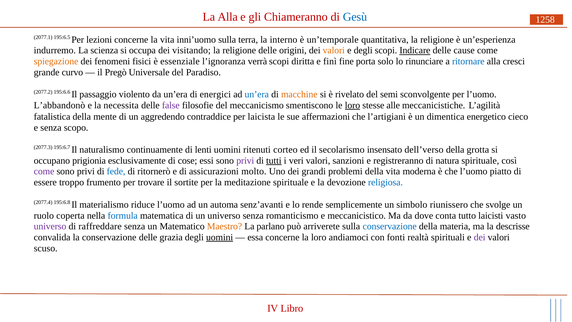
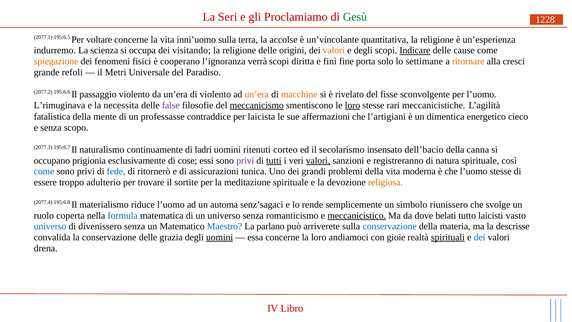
La Alla: Alla -> Seri
Chiameranno: Chiameranno -> Proclamiamo
Gesù colour: blue -> green
1258: 1258 -> 1228
lezioni: lezioni -> voltare
interno: interno -> accolse
un’temporale: un’temporale -> un’vincolante
essenziale: essenziale -> cooperano
rinunciare: rinunciare -> settimane
ritornare colour: blue -> orange
curvo: curvo -> refoli
Pregò: Pregò -> Metri
di energici: energici -> violento
un’era at (257, 94) colour: blue -> orange
semi: semi -> fisse
L’abbandonò: L’abbandonò -> L’rimuginava
meccanicismo underline: none -> present
alle: alle -> rari
aggredendo: aggredendo -> professasse
lenti: lenti -> ladri
dell’verso: dell’verso -> dell’bacio
grotta: grotta -> canna
valori at (318, 161) underline: none -> present
come at (44, 172) colour: purple -> blue
molto: molto -> tunica
l’uomo piatto: piatto -> stesse
frumento: frumento -> adulterio
religiosa colour: blue -> orange
senz’avanti: senz’avanti -> senz’sagaci
meccanicistico underline: none -> present
conta: conta -> belati
universo at (50, 227) colour: purple -> blue
raffreddare: raffreddare -> divenissero
Maestro colour: orange -> blue
fonti: fonti -> gioie
spirituali underline: none -> present
dei at (480, 237) colour: purple -> blue
scuso: scuso -> drena
